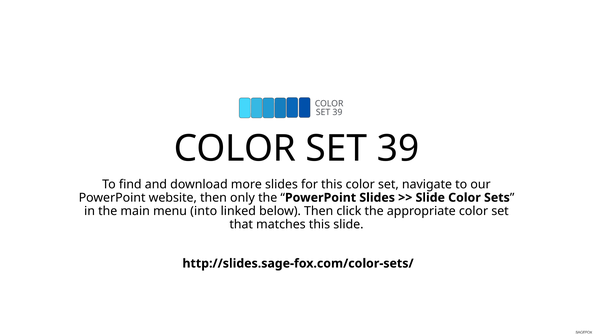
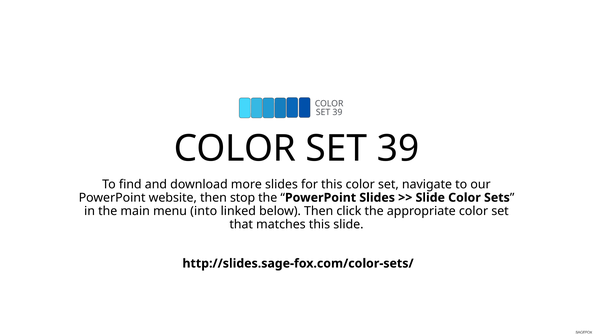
only: only -> stop
